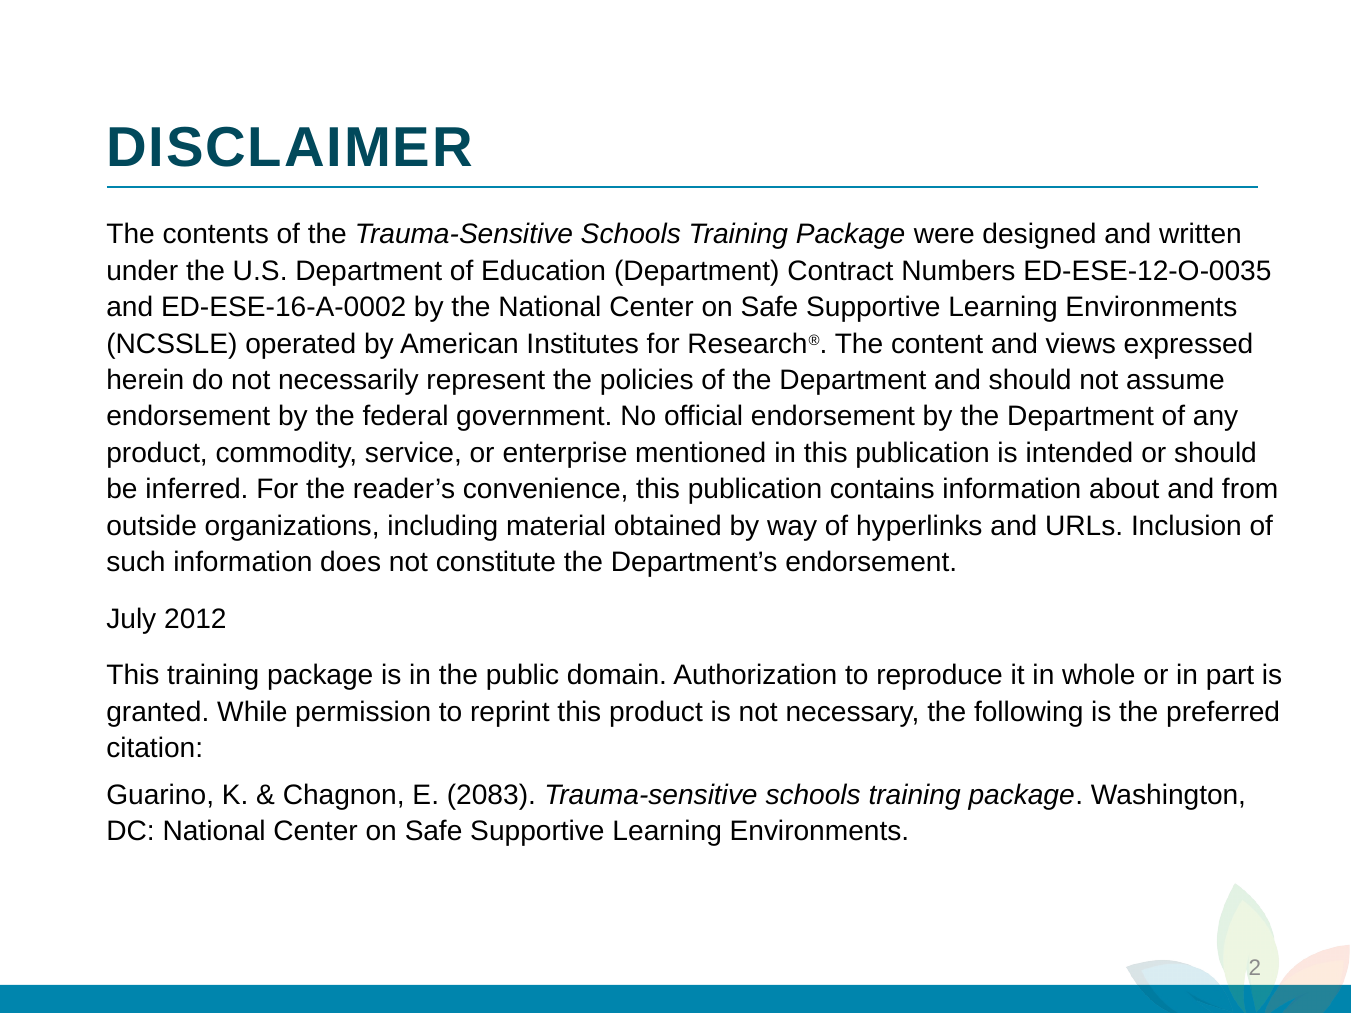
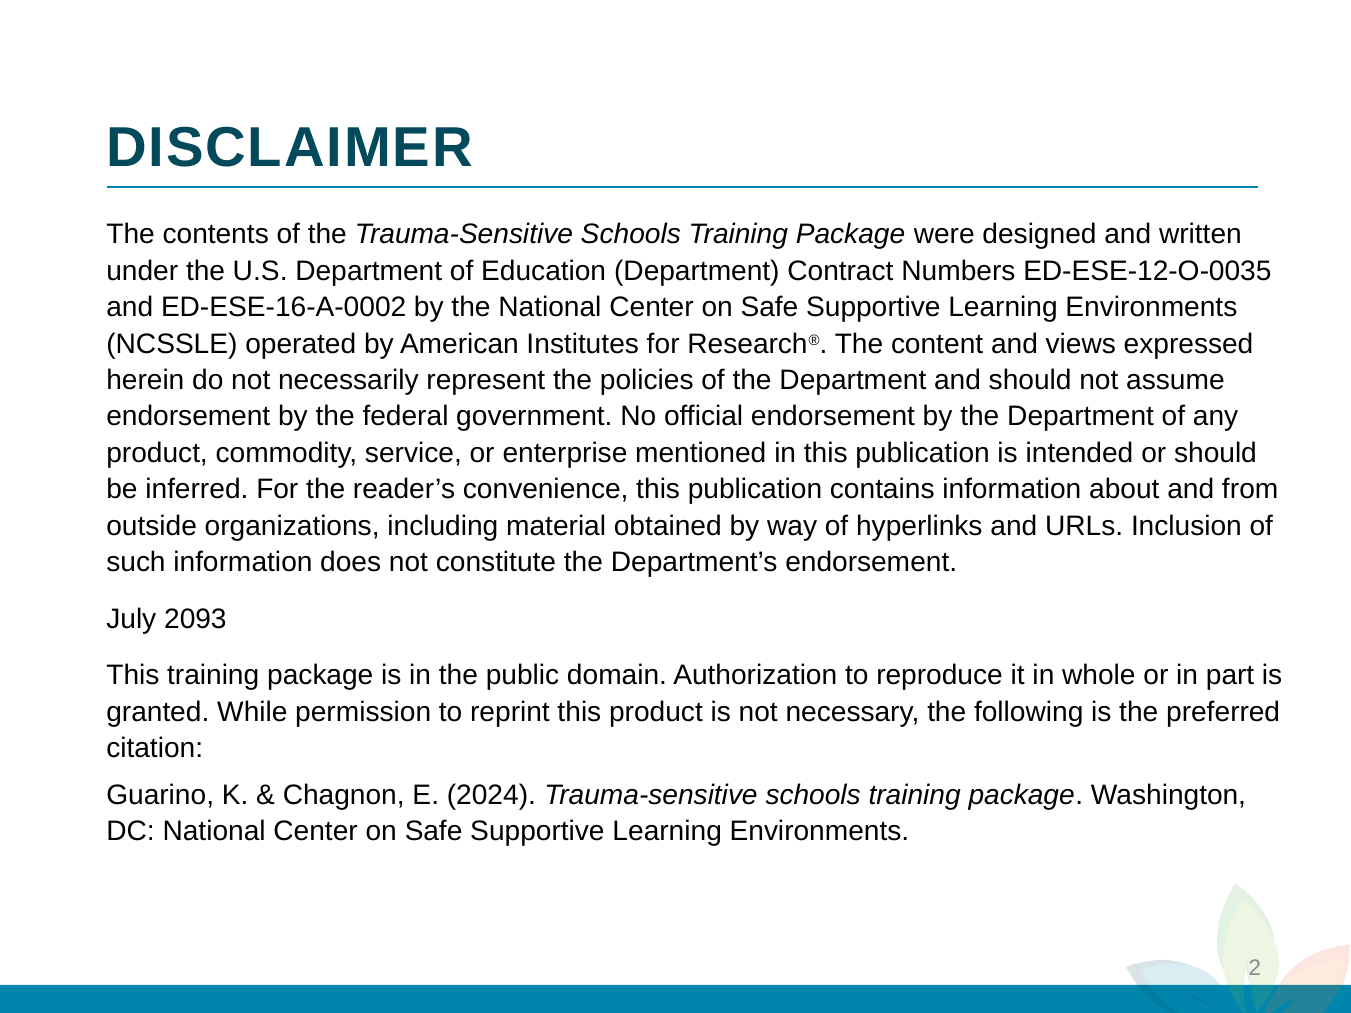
2012: 2012 -> 2093
2083: 2083 -> 2024
